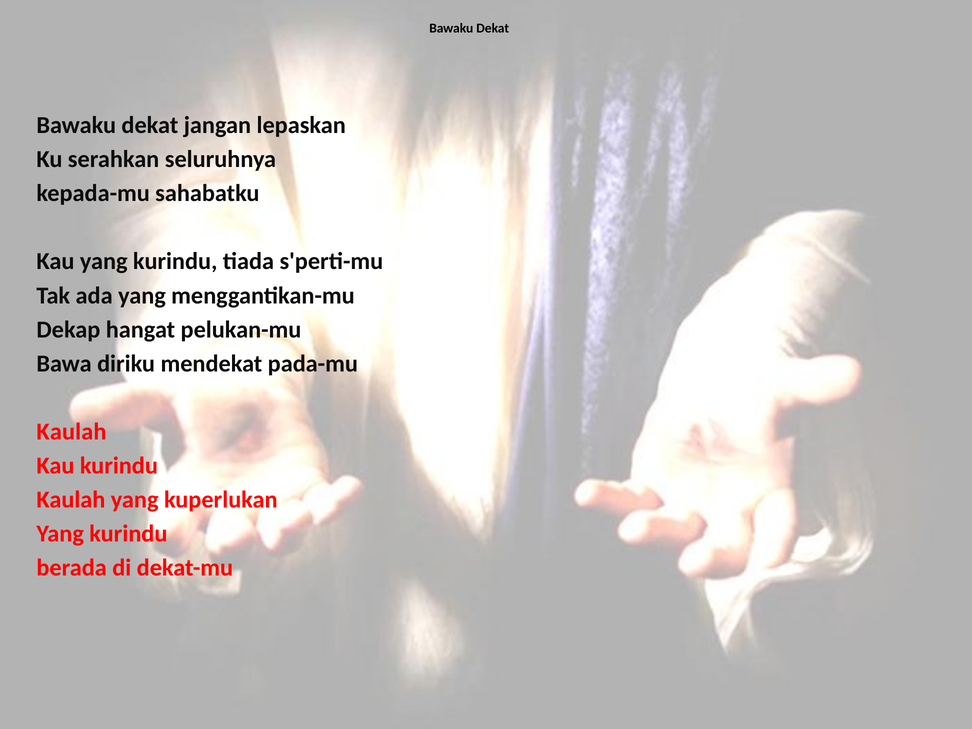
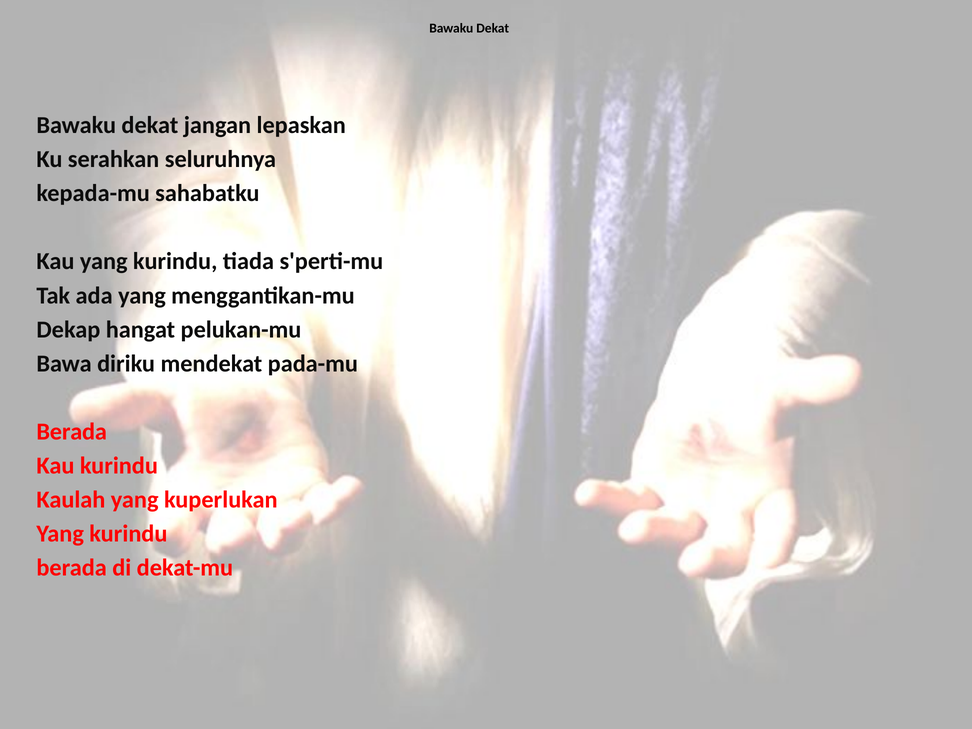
Kaulah at (71, 432): Kaulah -> Berada
